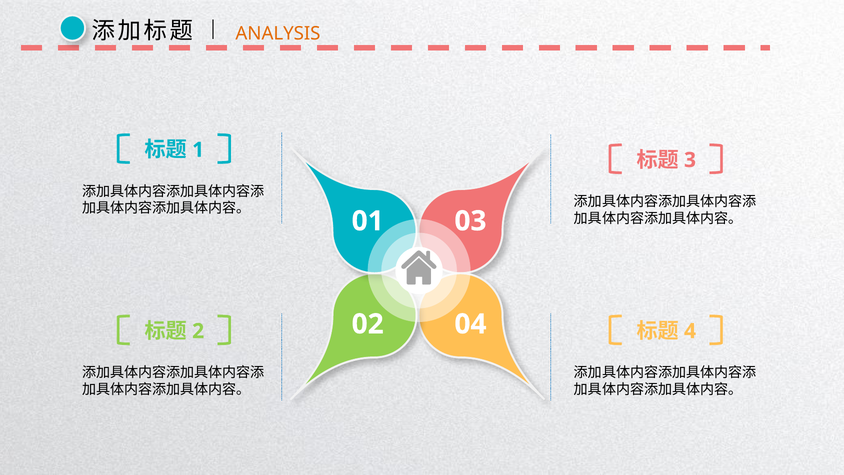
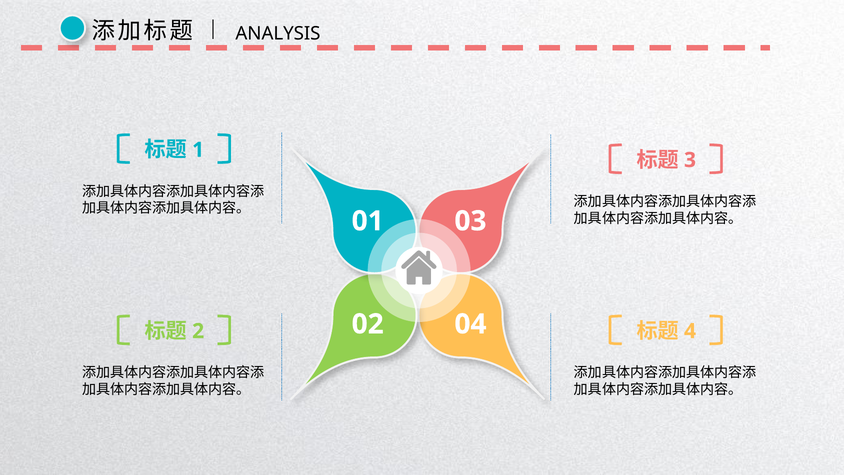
ANALYSIS colour: orange -> black
